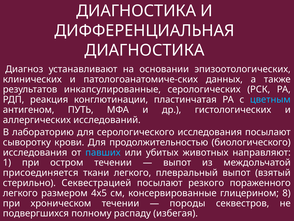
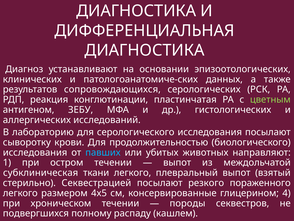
инкапсулированные: инкапсулированные -> сопровождающихся
цветным colour: light blue -> light green
ПУТЬ: ПУТЬ -> ЗЕБУ
присоединяется: присоединяется -> субклиническая
8: 8 -> 4
избегая: избегая -> кашлем
